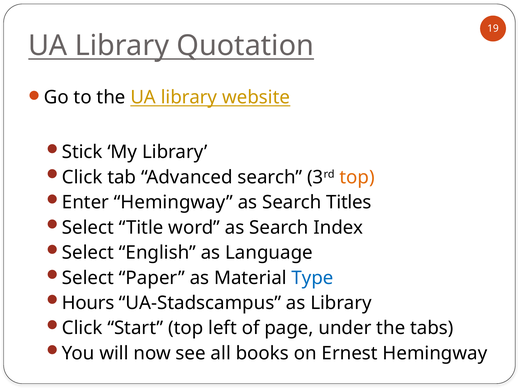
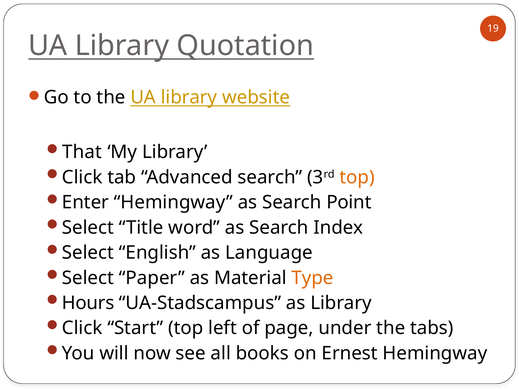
Stick: Stick -> That
Titles: Titles -> Point
Type colour: blue -> orange
